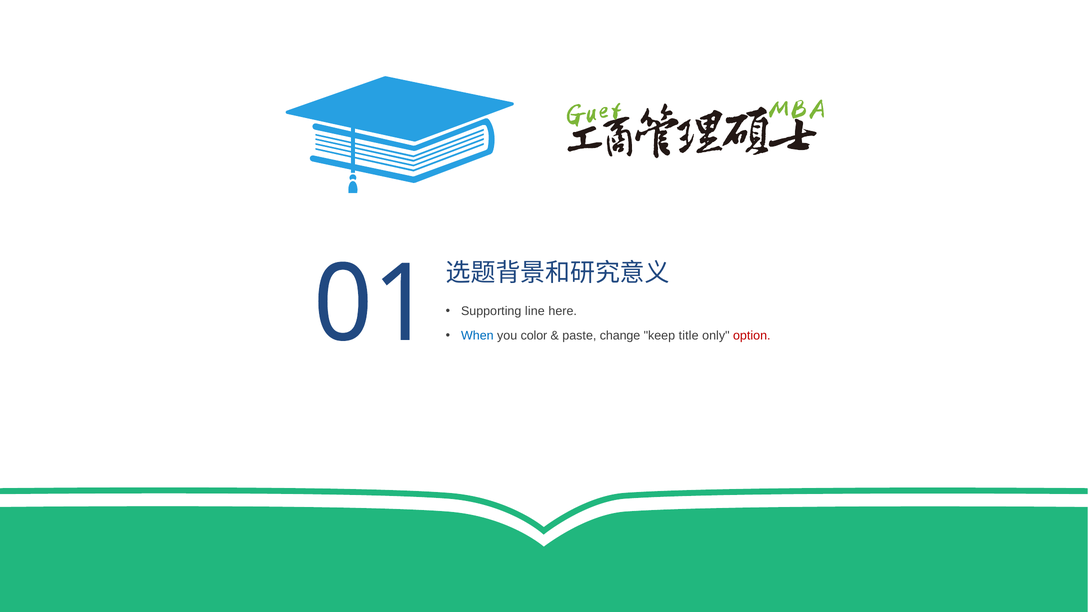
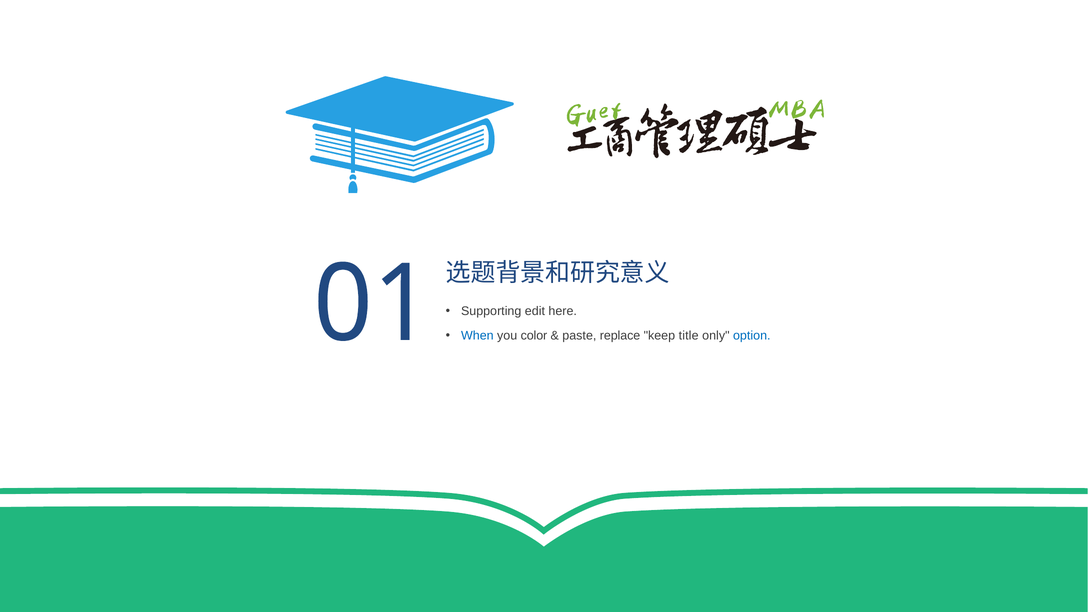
line: line -> edit
change: change -> replace
option colour: red -> blue
